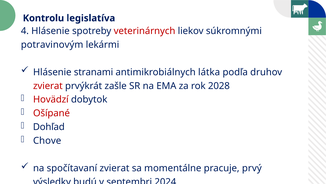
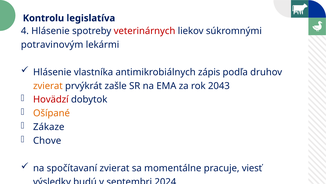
stranami: stranami -> vlastníka
látka: látka -> zápis
zvierat at (48, 86) colour: red -> orange
2028: 2028 -> 2043
Ošípané colour: red -> orange
Dohľad: Dohľad -> Zákaze
prvý: prvý -> viesť
